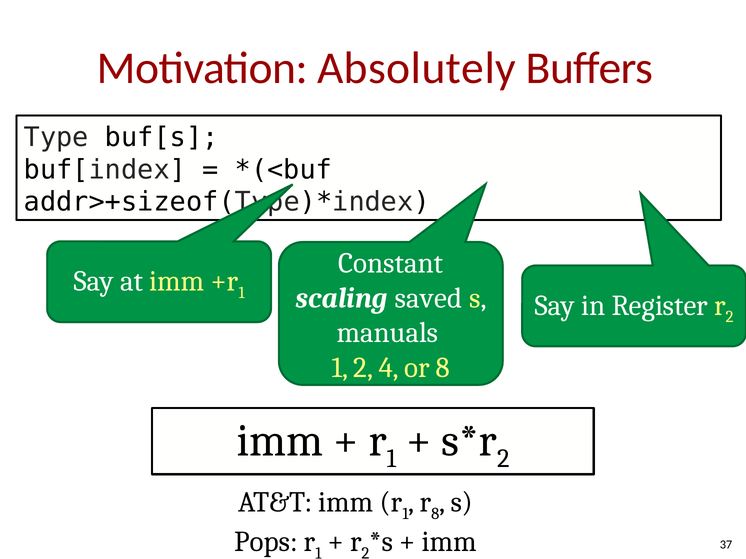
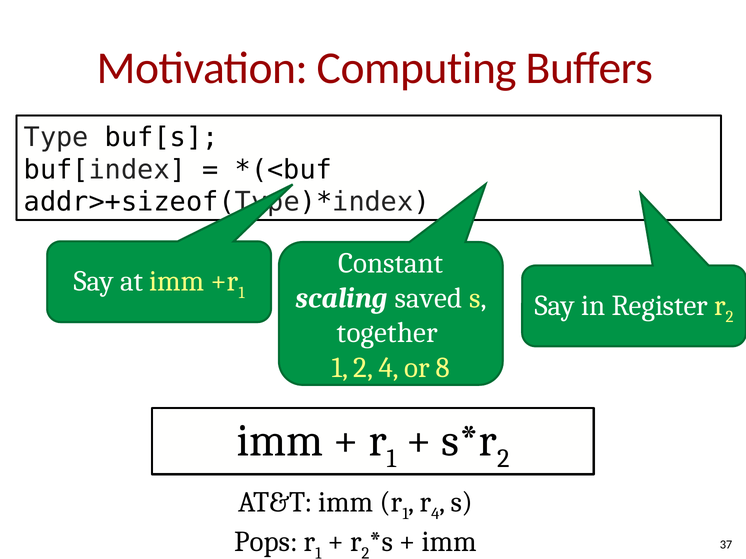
Absolutely: Absolutely -> Computing
manuals: manuals -> together
8 at (435, 514): 8 -> 4
